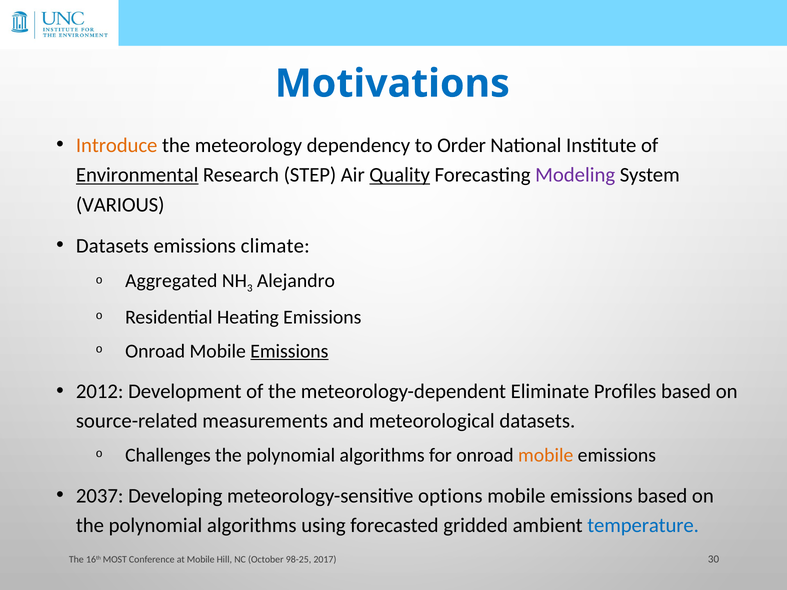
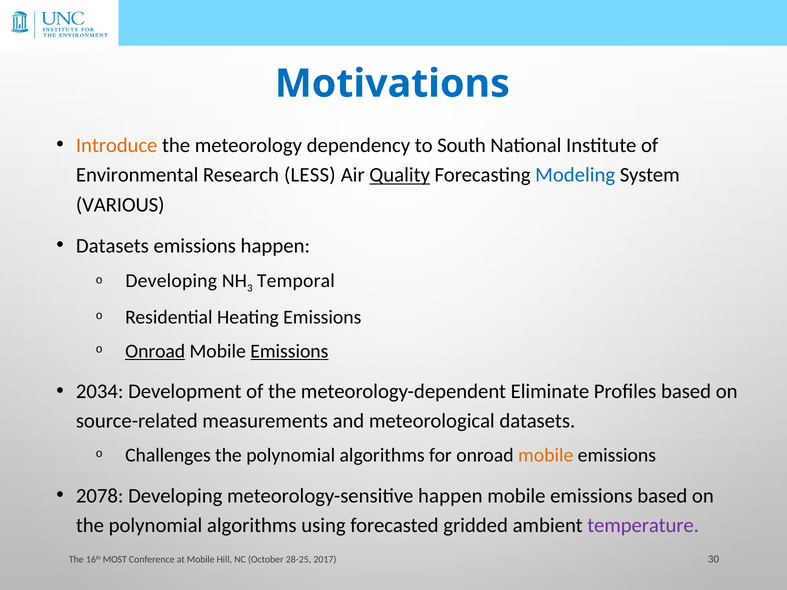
Order: Order -> South
Environmental underline: present -> none
STEP: STEP -> LESS
Modeling colour: purple -> blue
emissions climate: climate -> happen
Aggregated at (171, 281): Aggregated -> Developing
Alejandro: Alejandro -> Temporal
Onroad at (155, 351) underline: none -> present
2012: 2012 -> 2034
2037: 2037 -> 2078
meteorology-sensitive options: options -> happen
temperature colour: blue -> purple
98-25: 98-25 -> 28-25
